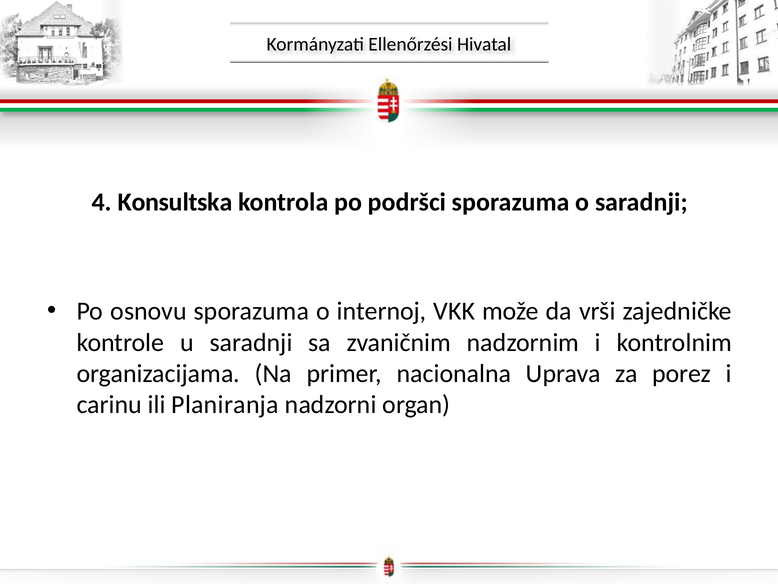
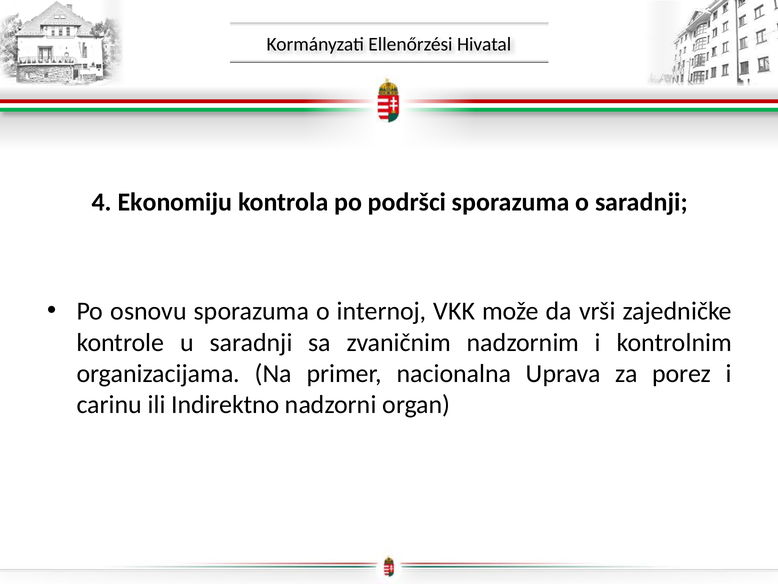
Konsultska: Konsultska -> Ekonomiju
Planiranja: Planiranja -> Indirektno
